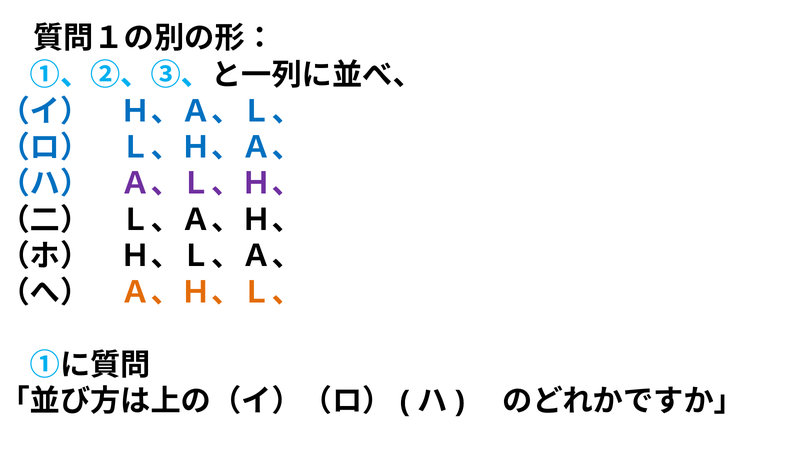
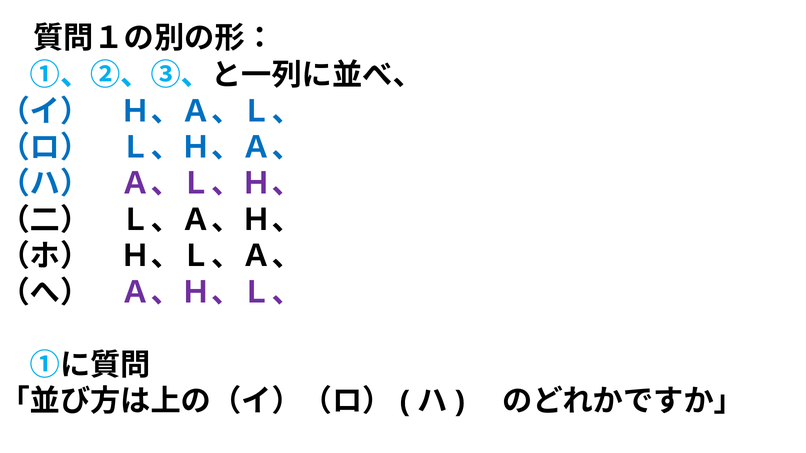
Ａ、Ｈ、Ｌ、 colour: orange -> purple
